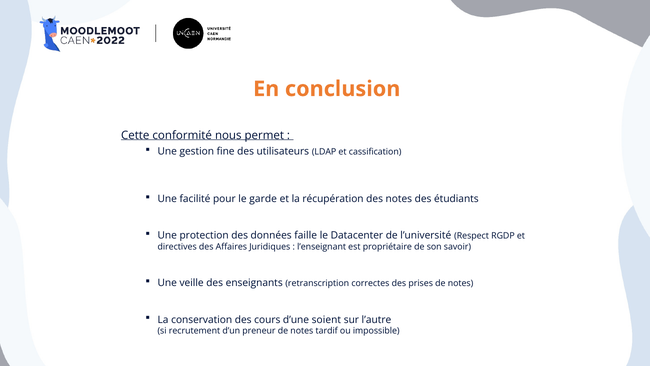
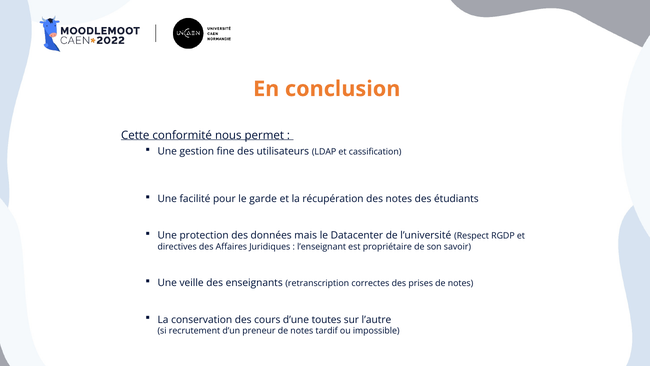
faille: faille -> mais
soient: soient -> toutes
